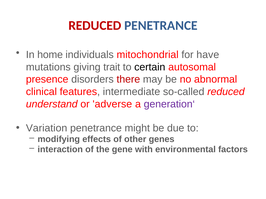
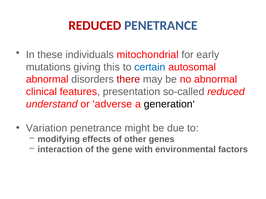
home: home -> these
have: have -> early
trait: trait -> this
certain colour: black -> blue
presence at (47, 80): presence -> abnormal
intermediate: intermediate -> presentation
generation‘ colour: purple -> black
